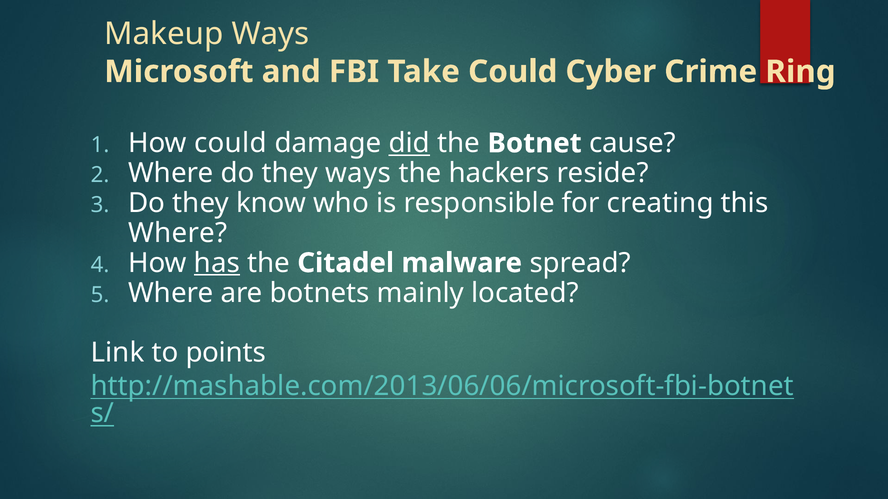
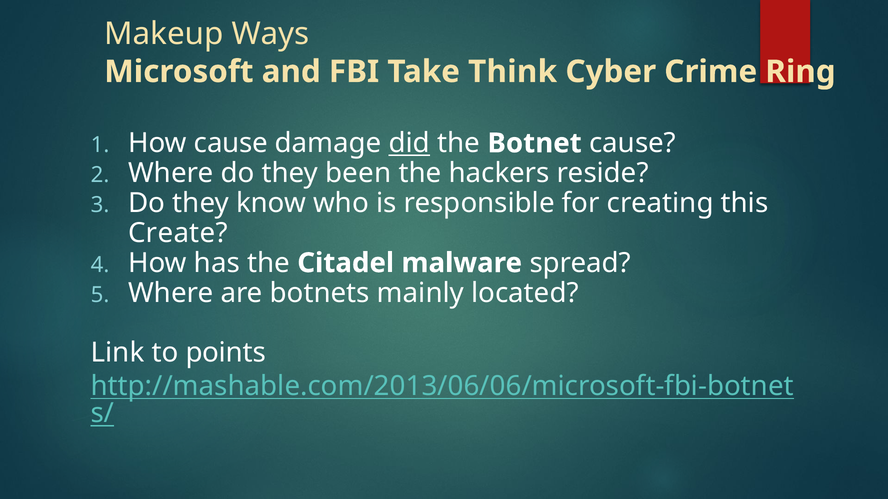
Take Could: Could -> Think
How could: could -> cause
they ways: ways -> been
Where at (178, 233): Where -> Create
has underline: present -> none
